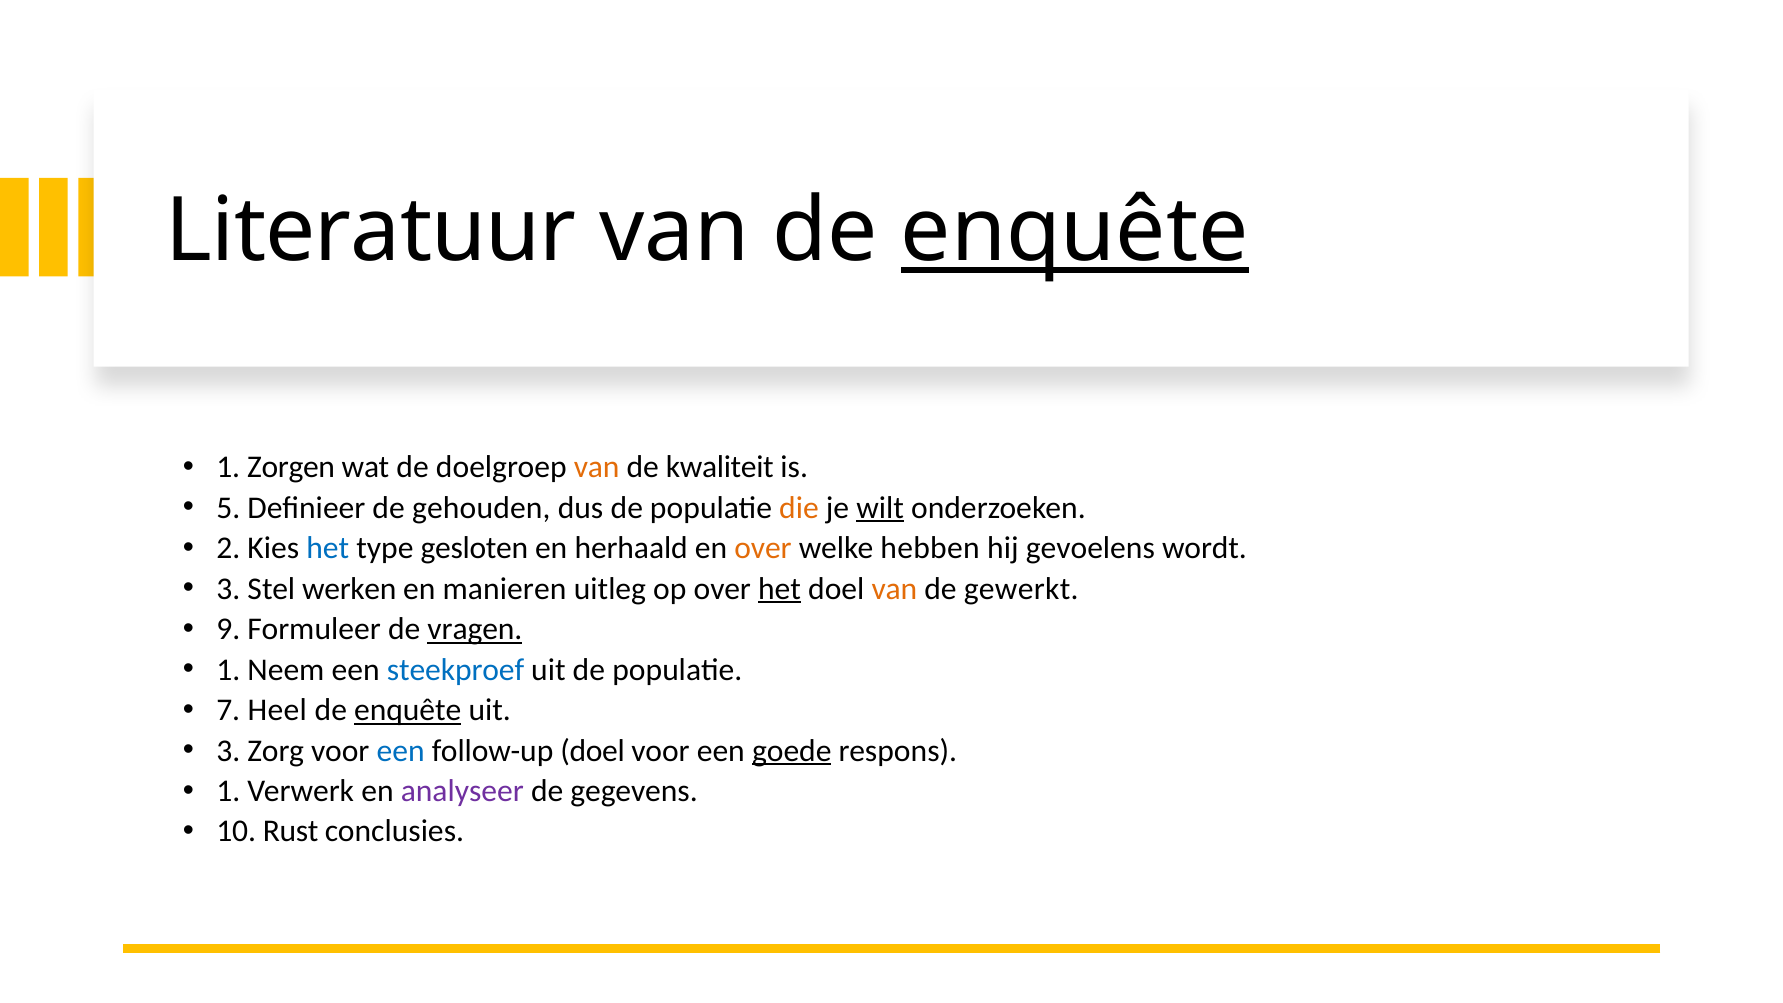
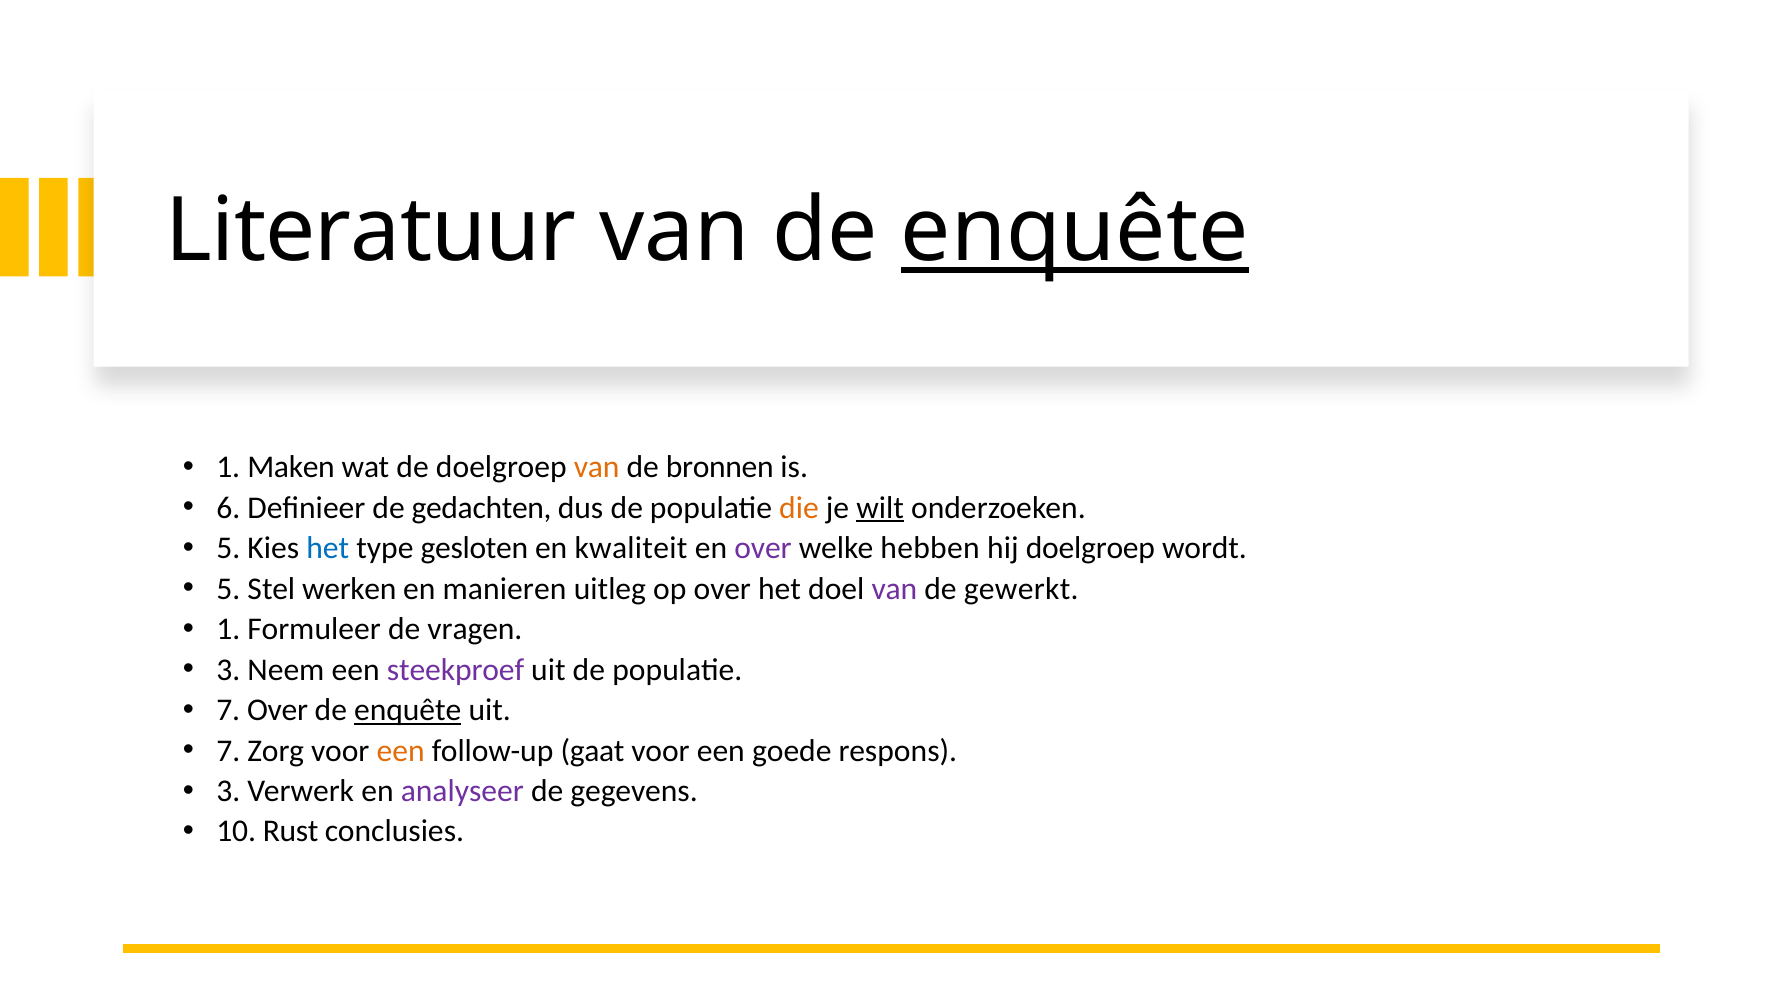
Zorgen: Zorgen -> Maken
kwaliteit: kwaliteit -> bronnen
5: 5 -> 6
gehouden: gehouden -> gedachten
2 at (228, 548): 2 -> 5
herhaald: herhaald -> kwaliteit
over at (763, 548) colour: orange -> purple
hij gevoelens: gevoelens -> doelgroep
3 at (228, 589): 3 -> 5
het at (780, 589) underline: present -> none
van at (894, 589) colour: orange -> purple
9 at (228, 629): 9 -> 1
vragen underline: present -> none
1 at (228, 670): 1 -> 3
steekproef colour: blue -> purple
7 Heel: Heel -> Over
3 at (228, 751): 3 -> 7
een at (401, 751) colour: blue -> orange
follow-up doel: doel -> gaat
goede underline: present -> none
1 at (228, 791): 1 -> 3
